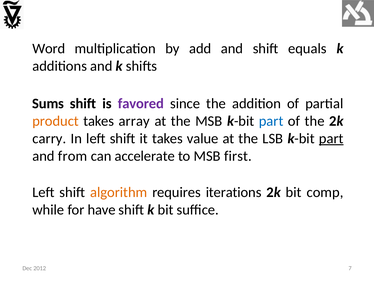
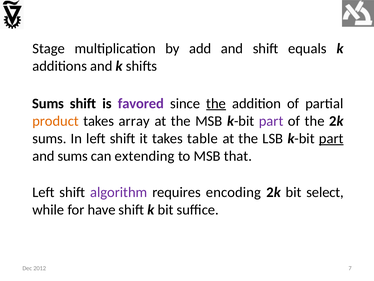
Word: Word -> Stage
the at (216, 103) underline: none -> present
part at (271, 121) colour: blue -> purple
carry at (49, 138): carry -> sums
value: value -> table
and from: from -> sums
accelerate: accelerate -> extending
first: first -> that
algorithm colour: orange -> purple
iterations: iterations -> encoding
comp: comp -> select
